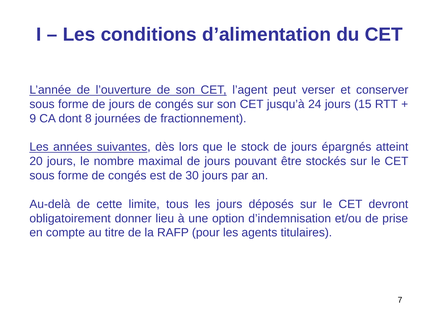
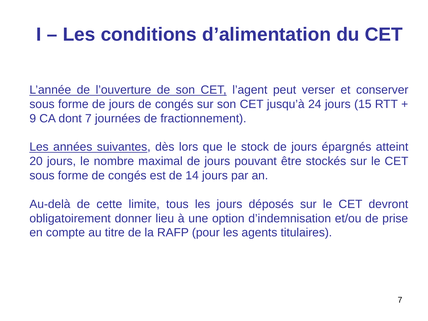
dont 8: 8 -> 7
30: 30 -> 14
